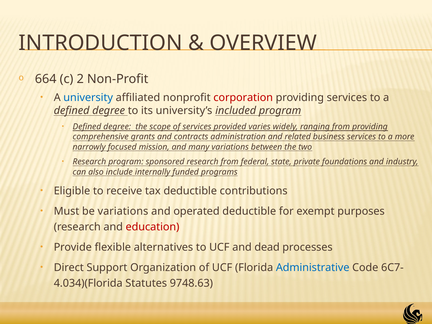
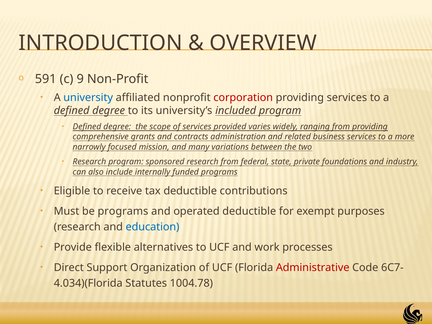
664: 664 -> 591
2: 2 -> 9
be variations: variations -> programs
education colour: red -> blue
dead: dead -> work
Administrative colour: blue -> red
9748.63: 9748.63 -> 1004.78
